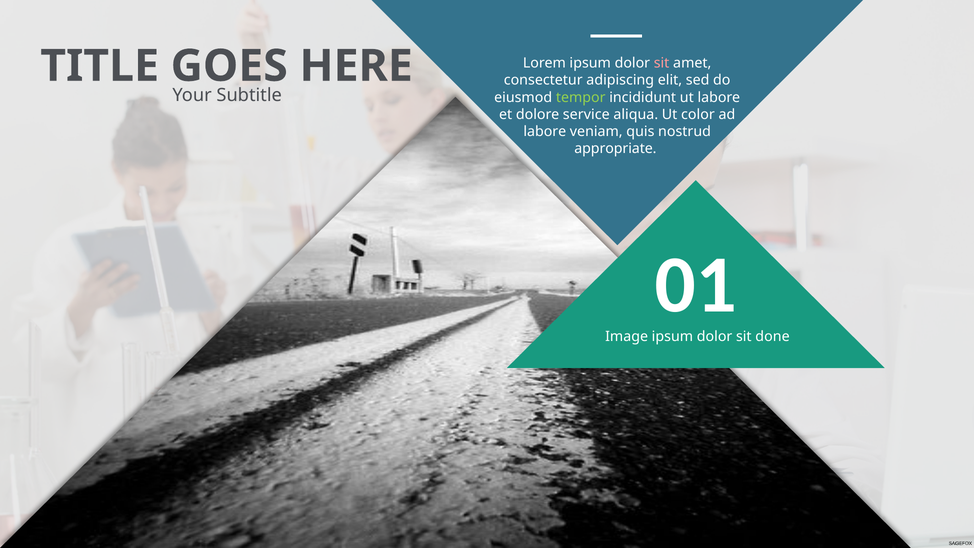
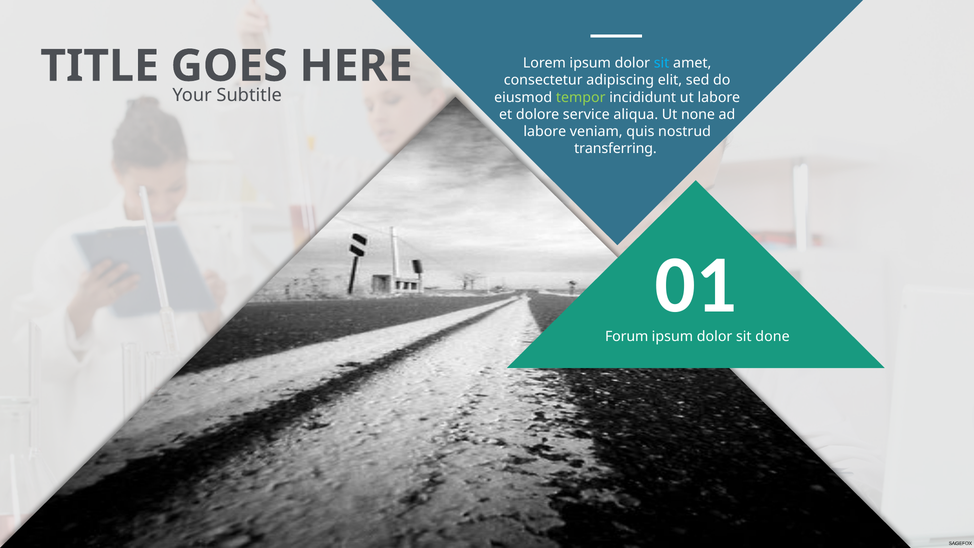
sit at (662, 63) colour: pink -> light blue
color: color -> none
appropriate: appropriate -> transferring
Image: Image -> Forum
